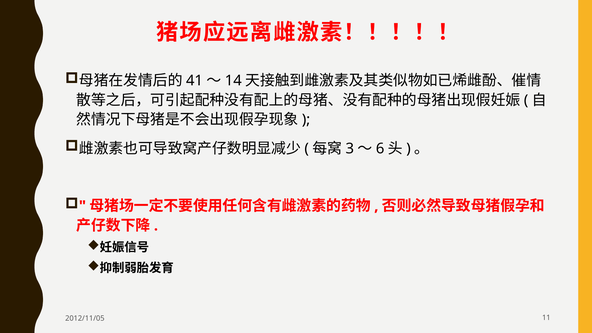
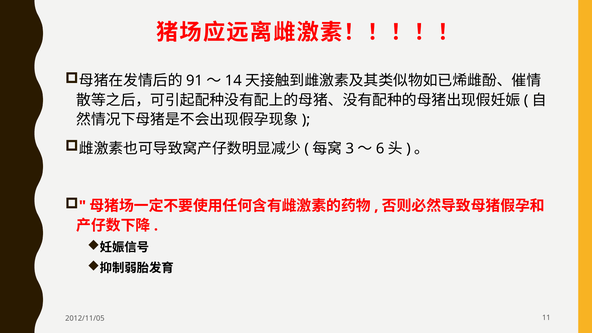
41: 41 -> 91
